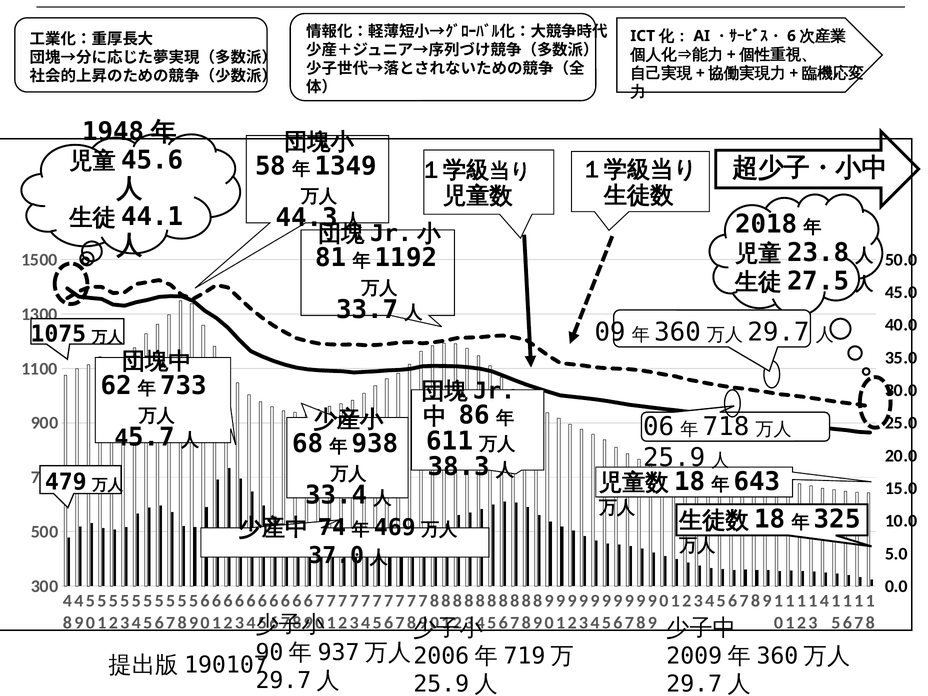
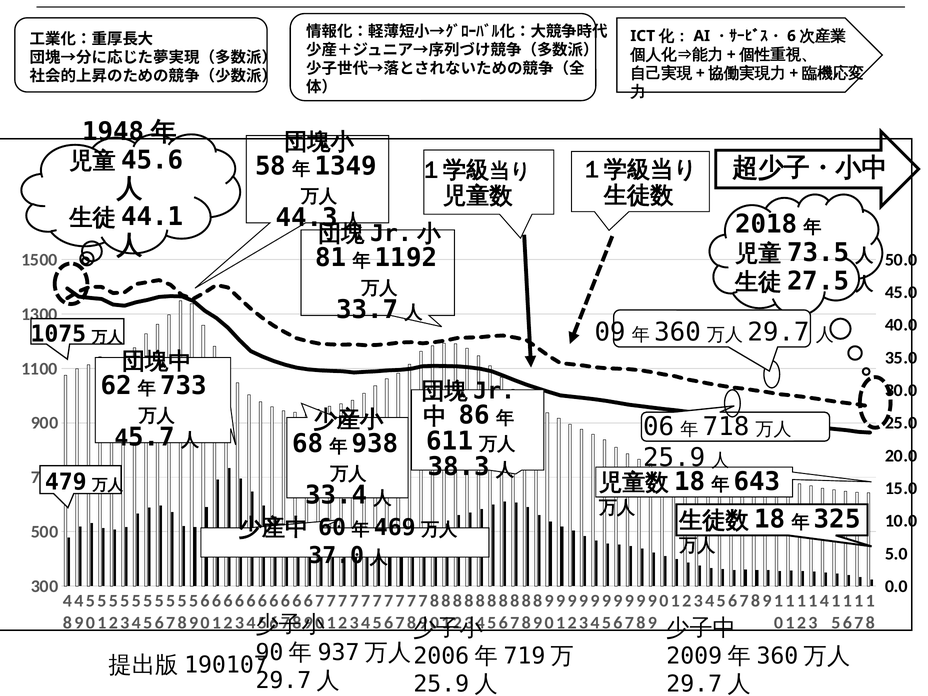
23.8: 23.8 -> 73.5
74: 74 -> 60
